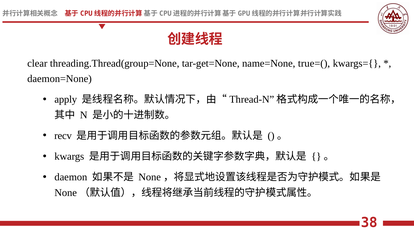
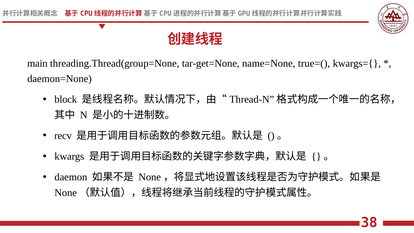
clear: clear -> main
apply: apply -> block
